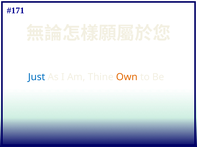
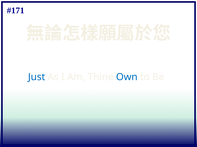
Own colour: orange -> blue
